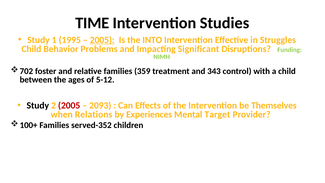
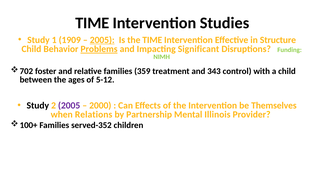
1995: 1995 -> 1909
the INTO: INTO -> TIME
Struggles: Struggles -> Structure
Problems underline: none -> present
2005 at (69, 105) colour: red -> purple
2093: 2093 -> 2000
Experiences: Experiences -> Partnership
Target: Target -> Illinois
